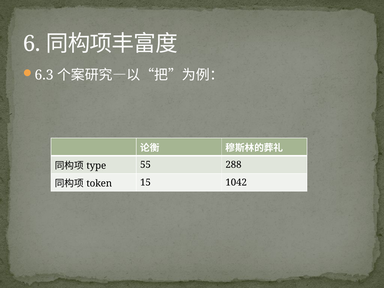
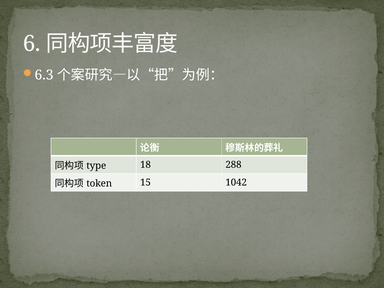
55: 55 -> 18
